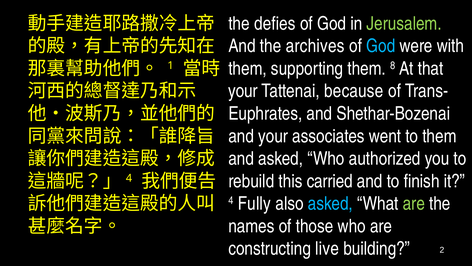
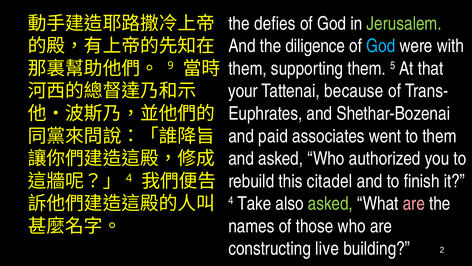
archives: archives -> diligence
8: 8 -> 5
1: 1 -> 9
and your: your -> paid
carried: carried -> citadel
Fully: Fully -> Take
asked at (330, 203) colour: light blue -> light green
are at (414, 203) colour: light green -> pink
